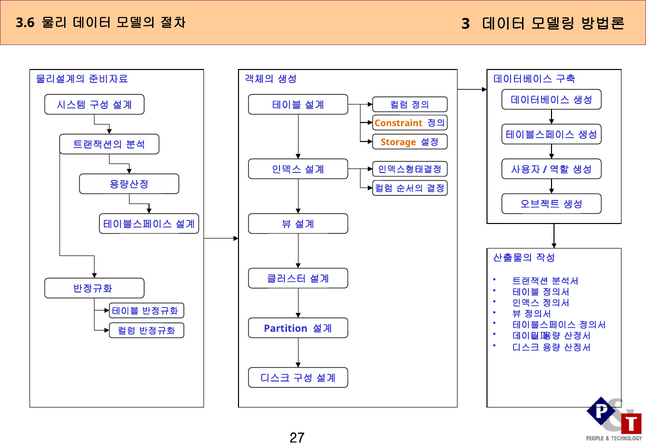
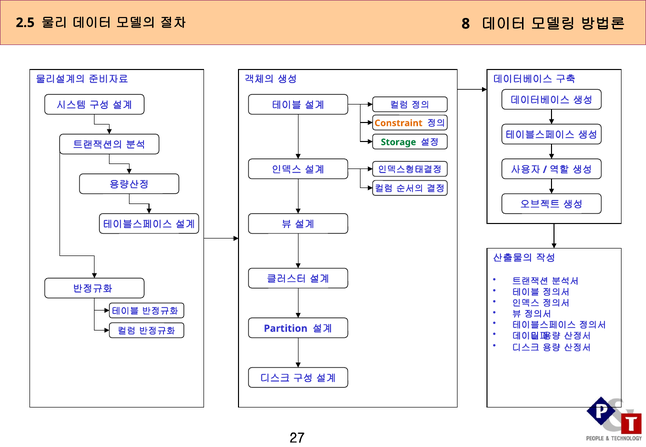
3.6: 3.6 -> 2.5
3: 3 -> 8
Storage colour: orange -> green
